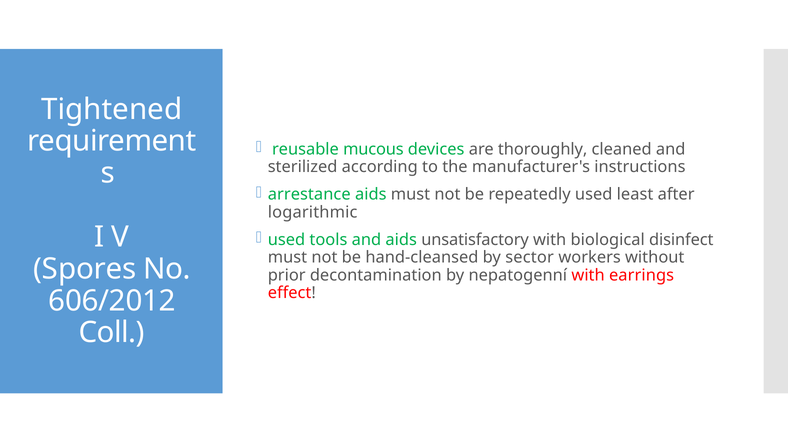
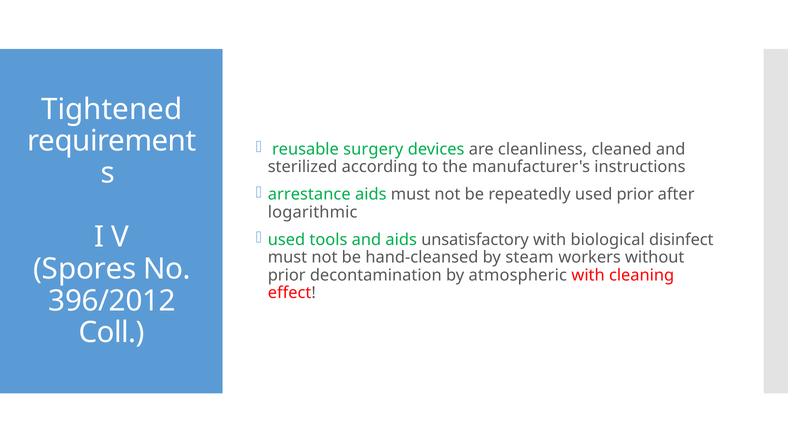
mucous: mucous -> surgery
thoroughly: thoroughly -> cleanliness
used least: least -> prior
sector: sector -> steam
nepatogenní: nepatogenní -> atmospheric
earrings: earrings -> cleaning
606/2012: 606/2012 -> 396/2012
